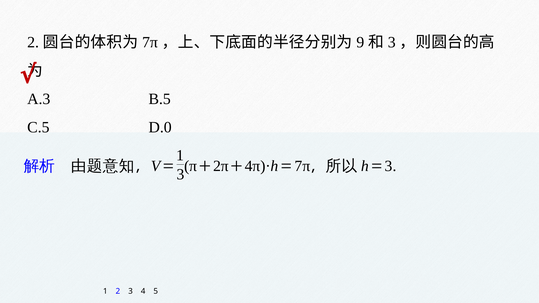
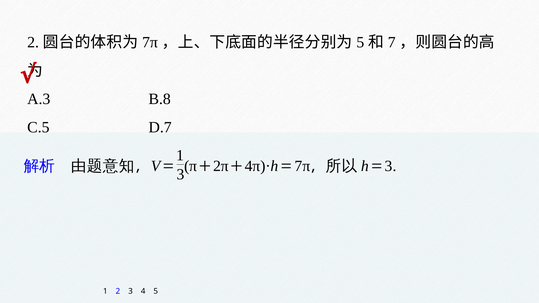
9 at (360, 42): 9 -> 5
3 at (392, 42): 3 -> 7
B.5: B.5 -> B.8
D.0: D.0 -> D.7
